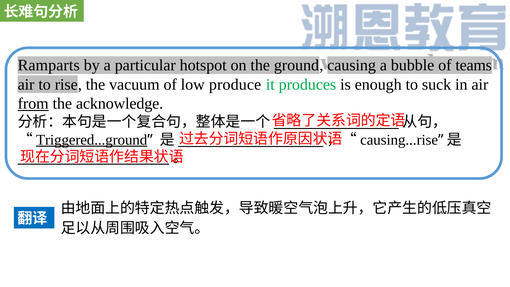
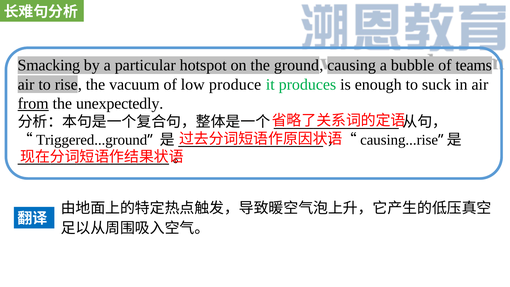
Ramparts: Ramparts -> Smacking
acknowledge: acknowledge -> unexpectedly
Triggered...ground underline: present -> none
